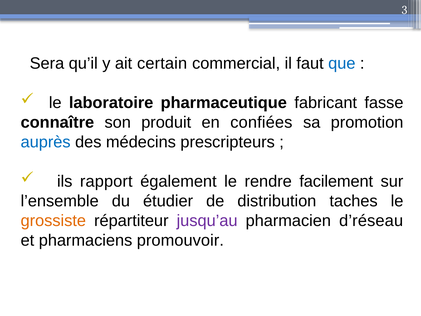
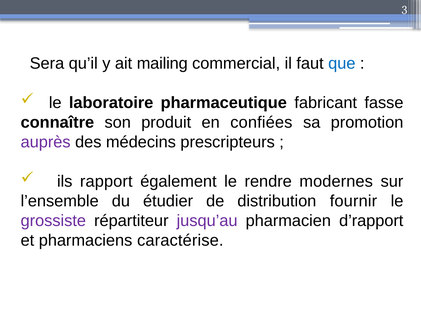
certain: certain -> mailing
auprès colour: blue -> purple
facilement: facilement -> modernes
taches: taches -> fournir
grossiste colour: orange -> purple
d’réseau: d’réseau -> d’rapport
promouvoir: promouvoir -> caractérise
